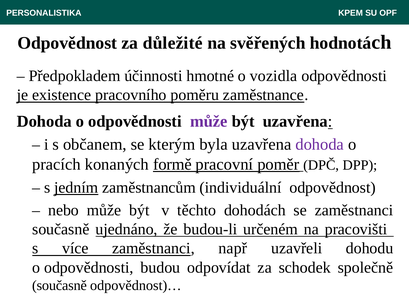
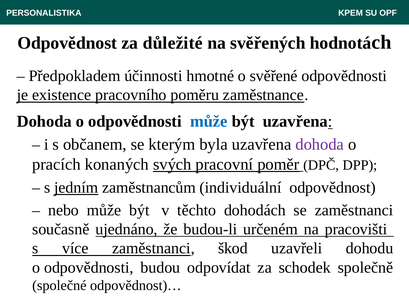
vozidla: vozidla -> svěřené
může at (209, 121) colour: purple -> blue
formě: formě -> svých
např: např -> škod
současně at (59, 285): současně -> společné
